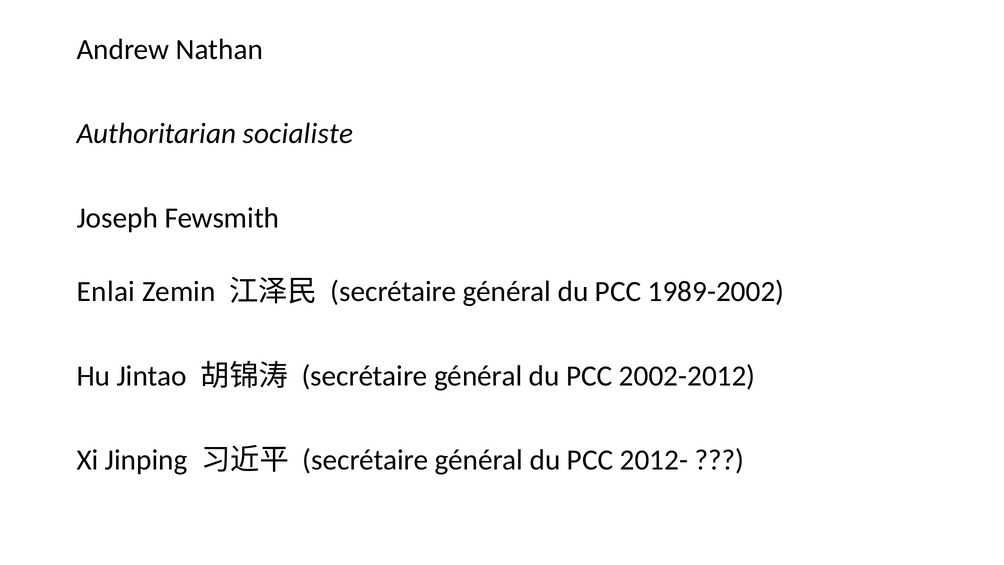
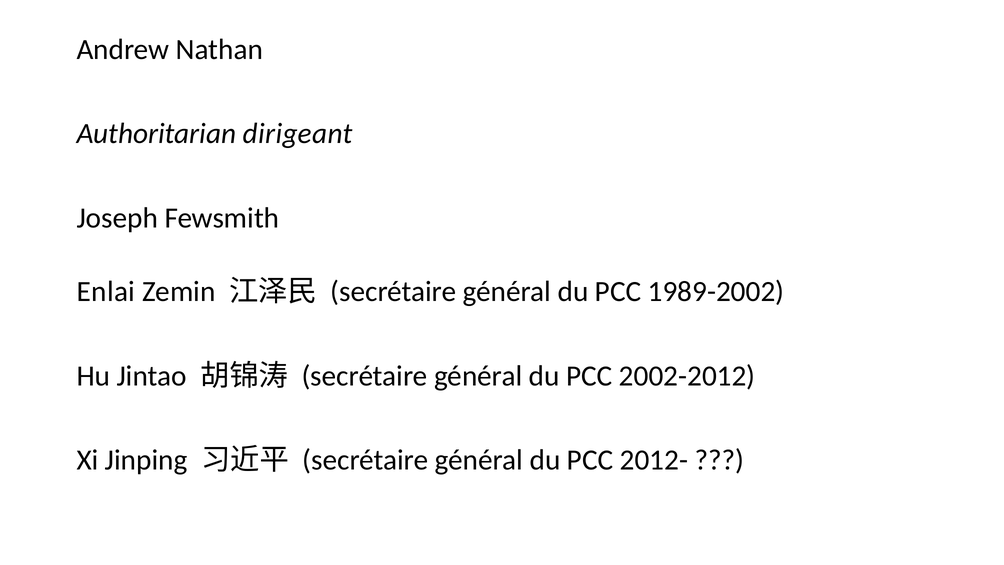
socialiste: socialiste -> dirigeant
